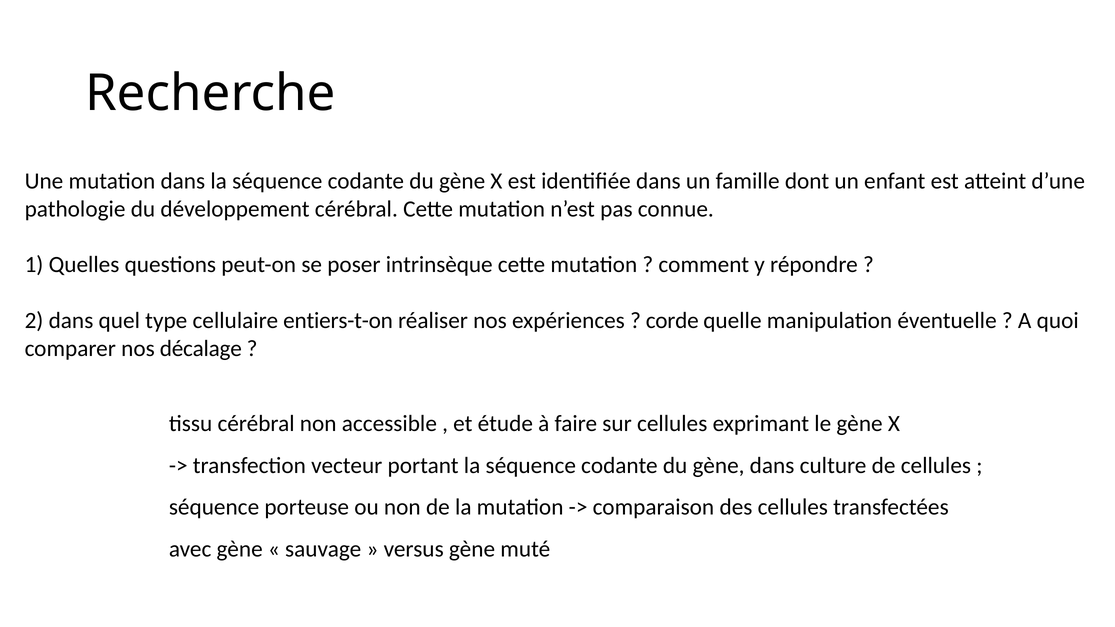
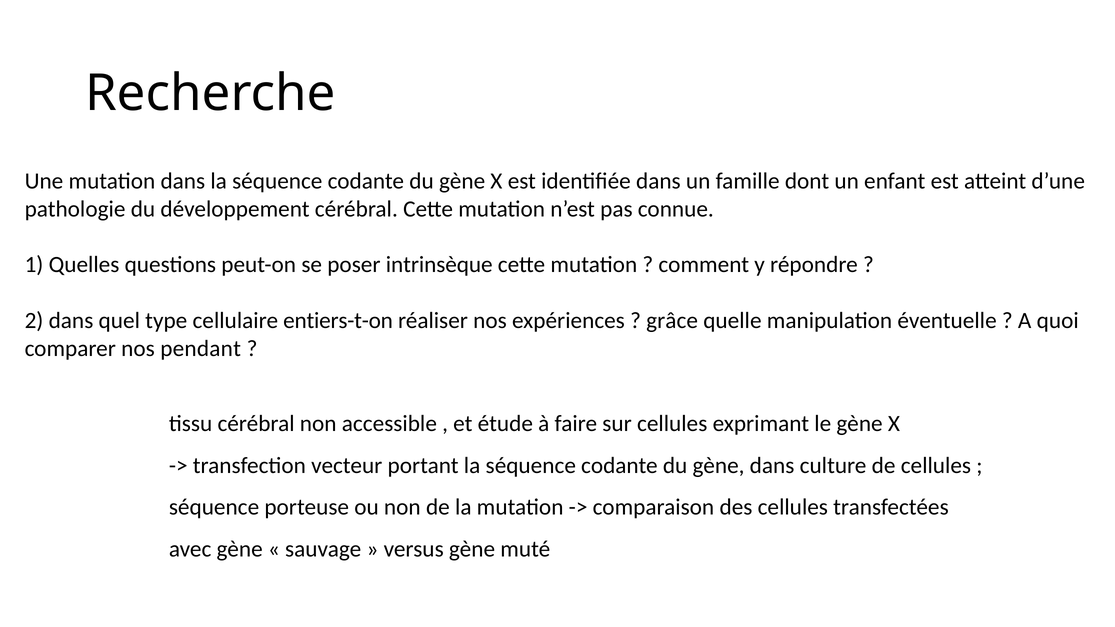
corde: corde -> grâce
décalage: décalage -> pendant
